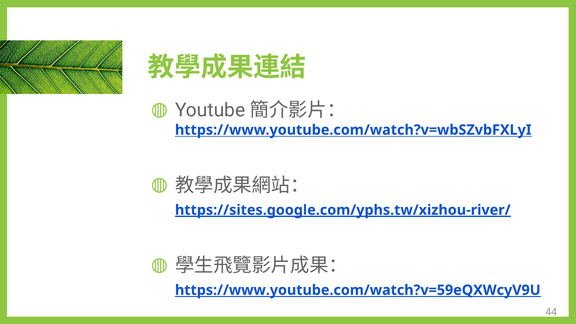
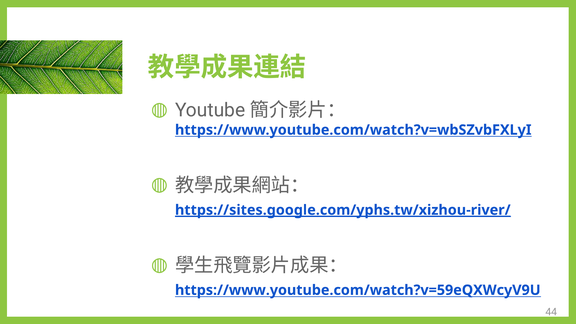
https://www.youtube.com/watch?v=59eQXWcyV9U underline: present -> none
